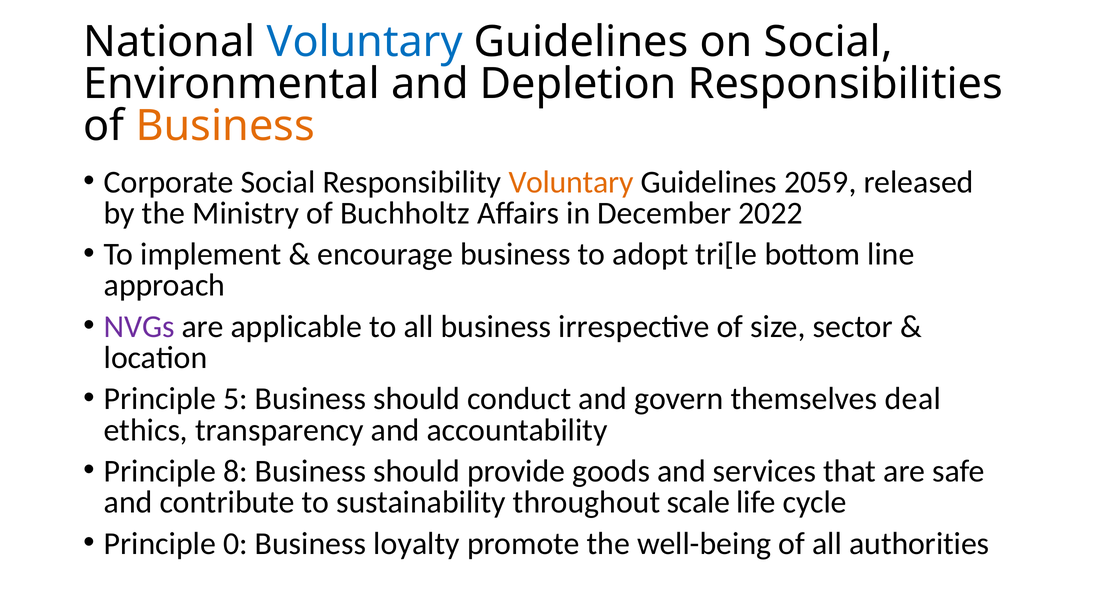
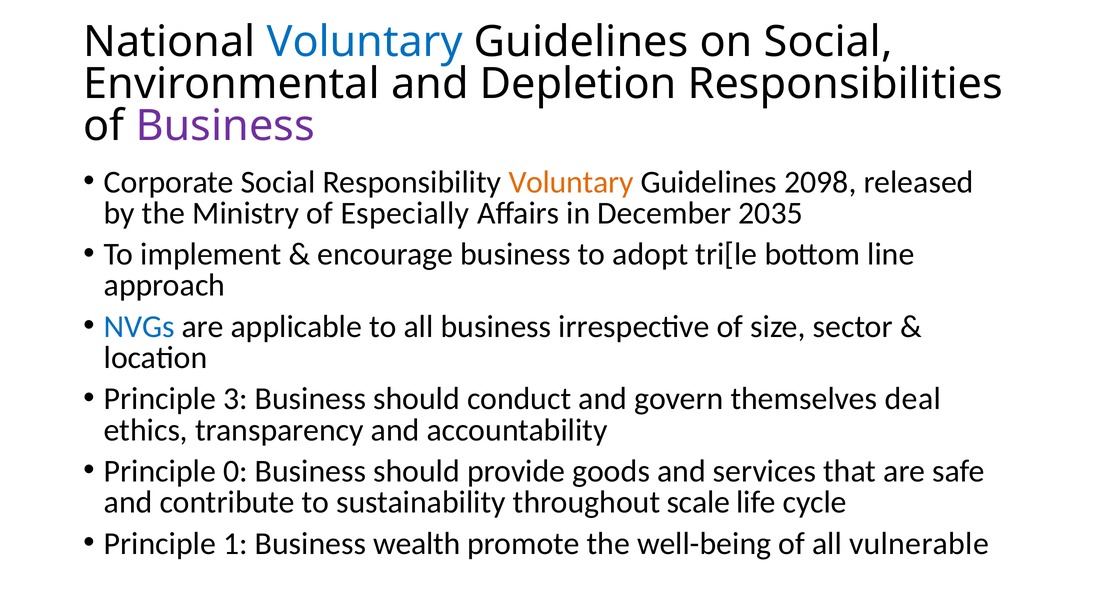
Business at (225, 126) colour: orange -> purple
2059: 2059 -> 2098
Buchholtz: Buchholtz -> Especially
2022: 2022 -> 2035
NVGs colour: purple -> blue
5: 5 -> 3
8: 8 -> 0
0: 0 -> 1
loyalty: loyalty -> wealth
authorities: authorities -> vulnerable
